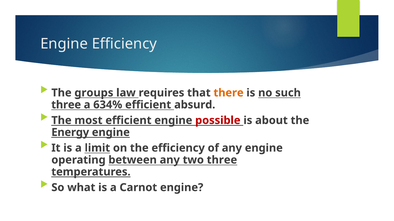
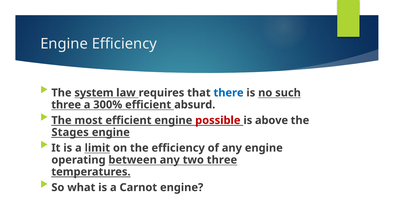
groups: groups -> system
there colour: orange -> blue
634%: 634% -> 300%
about: about -> above
Energy: Energy -> Stages
